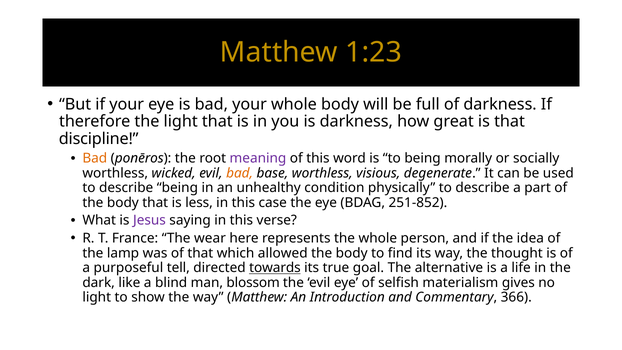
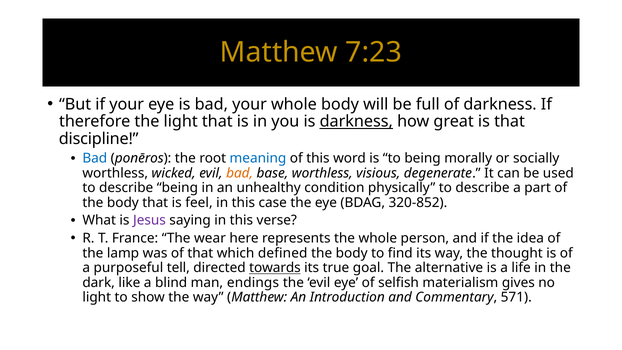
1:23: 1:23 -> 7:23
darkness at (356, 122) underline: none -> present
Bad at (95, 158) colour: orange -> blue
meaning colour: purple -> blue
less: less -> feel
251-852: 251-852 -> 320-852
allowed: allowed -> defined
blossom: blossom -> endings
366: 366 -> 571
